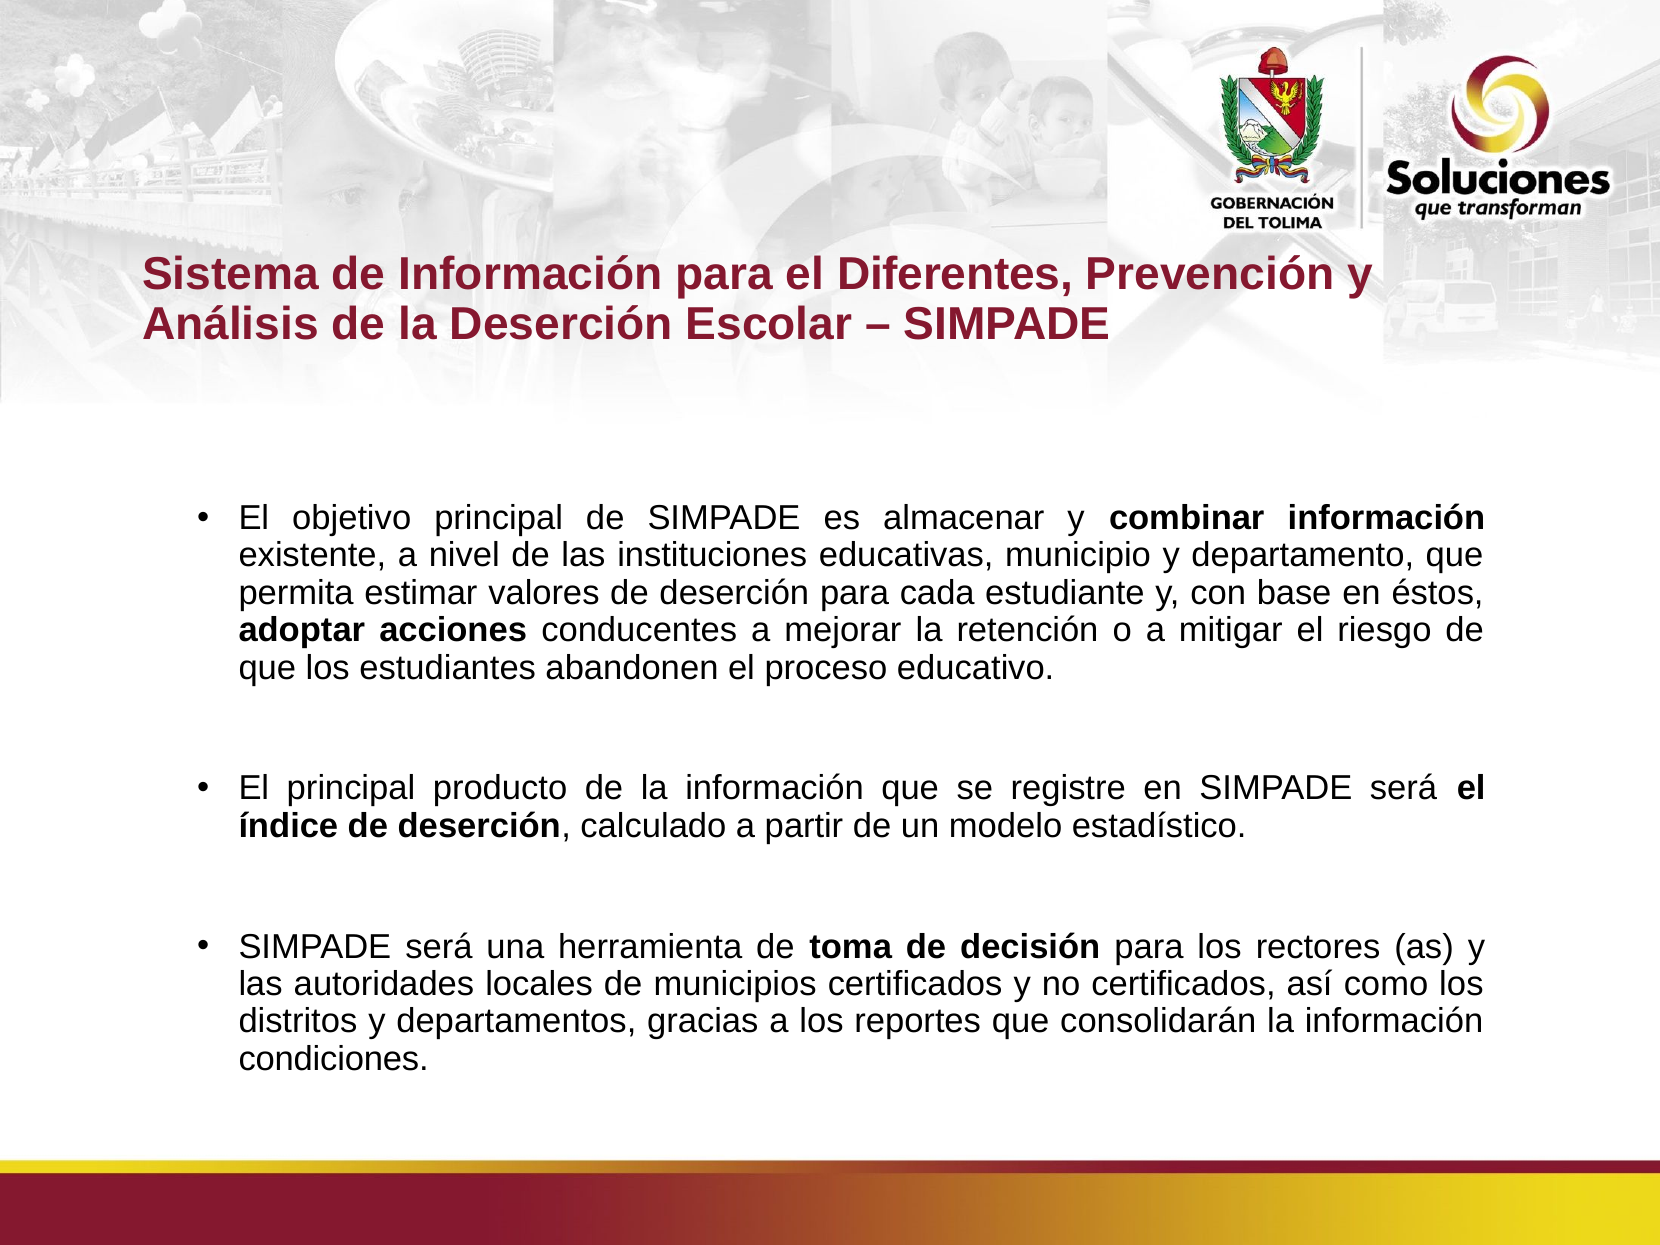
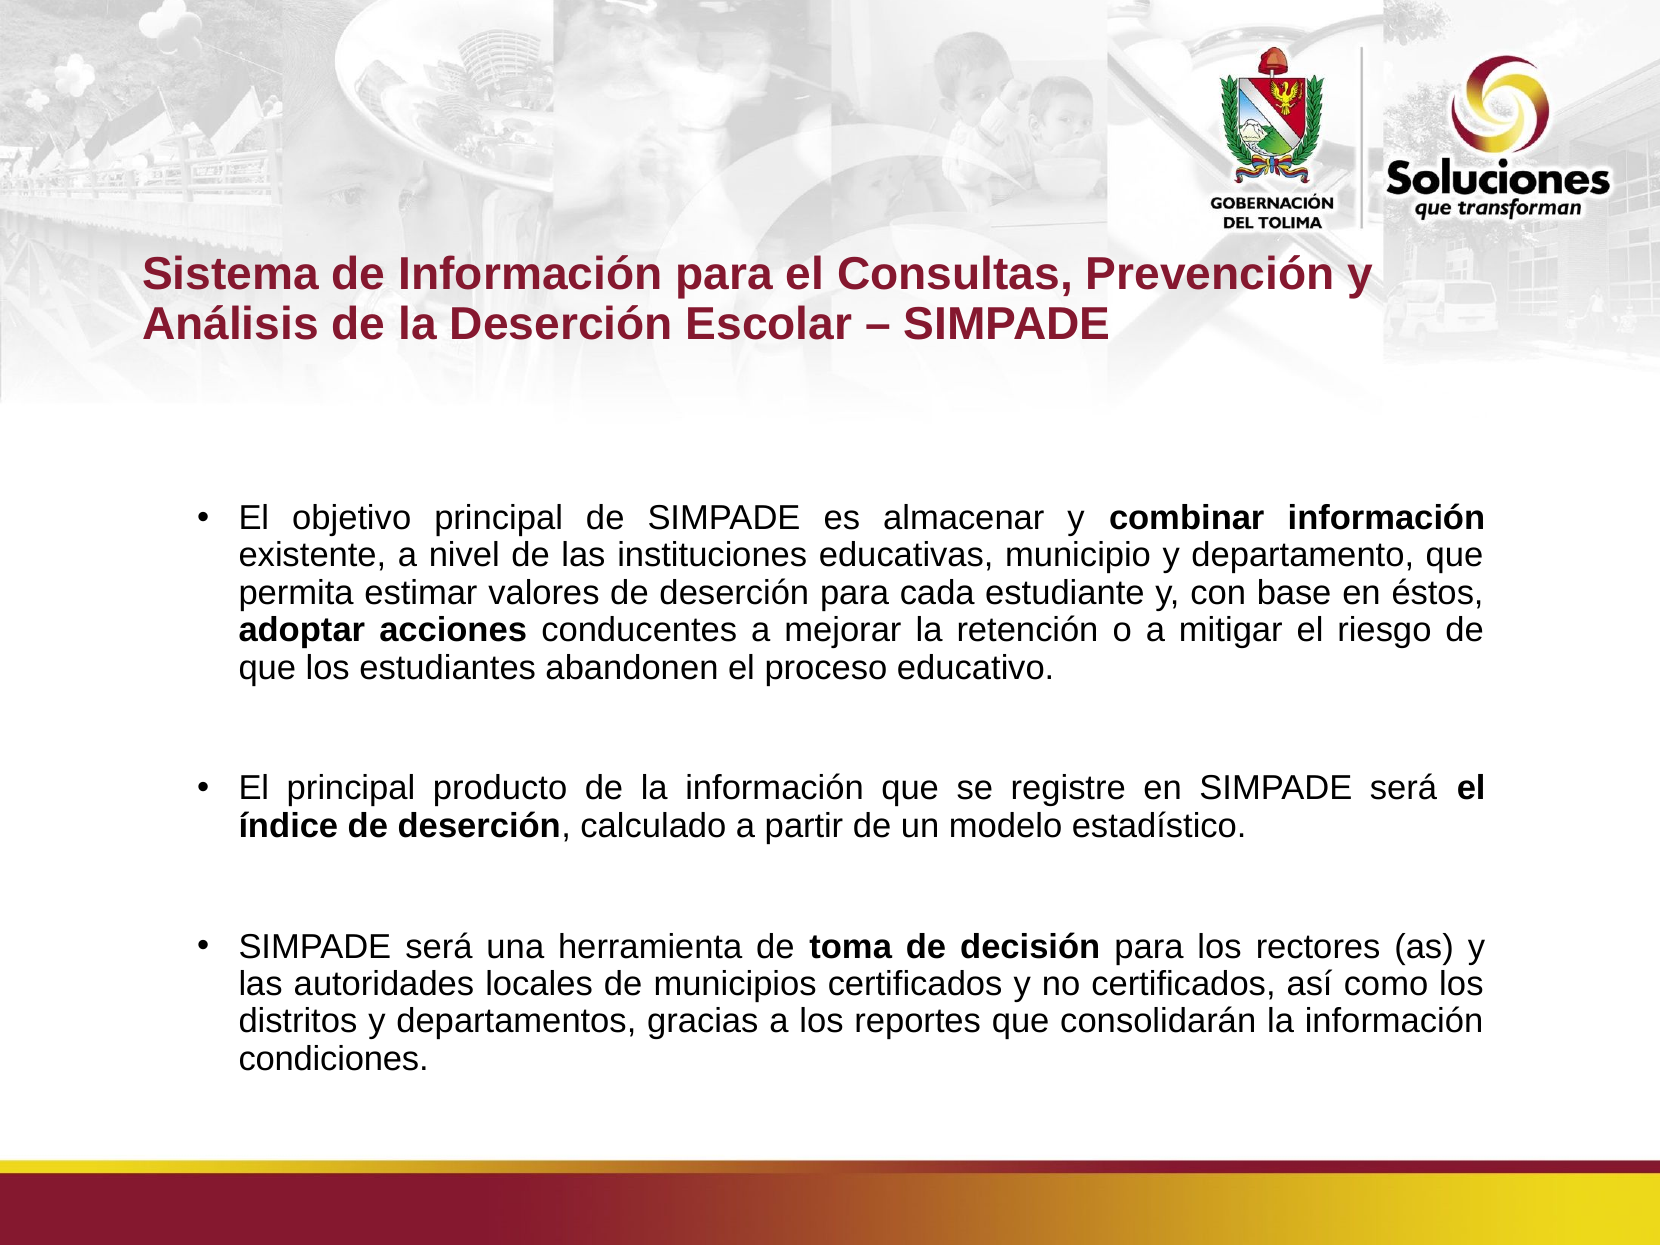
Diferentes: Diferentes -> Consultas
